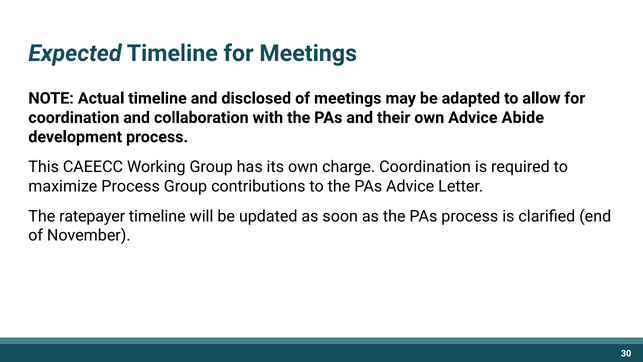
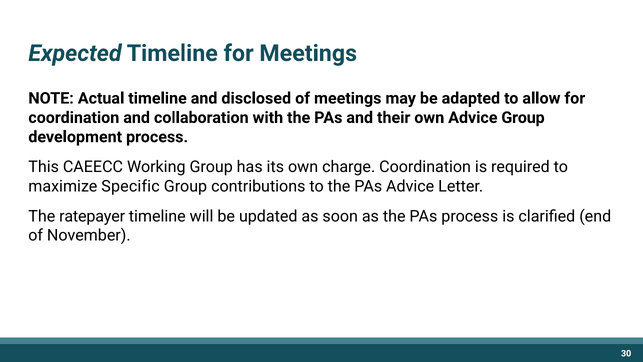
Advice Abide: Abide -> Group
maximize Process: Process -> Specific
